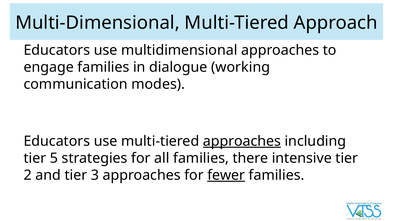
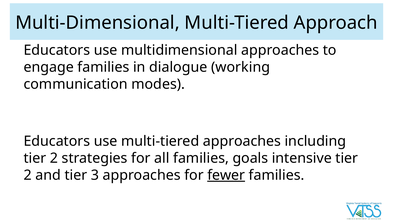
approaches at (242, 141) underline: present -> none
5 at (54, 158): 5 -> 2
there: there -> goals
